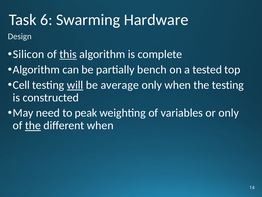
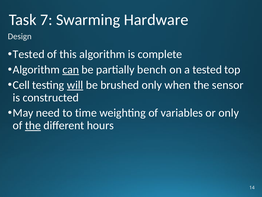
6: 6 -> 7
Silicon at (29, 54): Silicon -> Tested
this underline: present -> none
can underline: none -> present
average: average -> brushed
the testing: testing -> sensor
peak: peak -> time
different when: when -> hours
